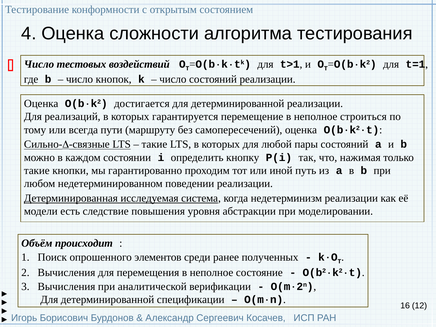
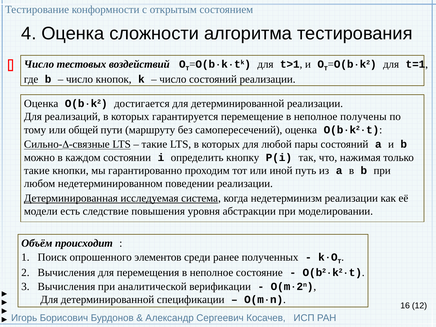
строиться: строиться -> получены
всегда: всегда -> общей
